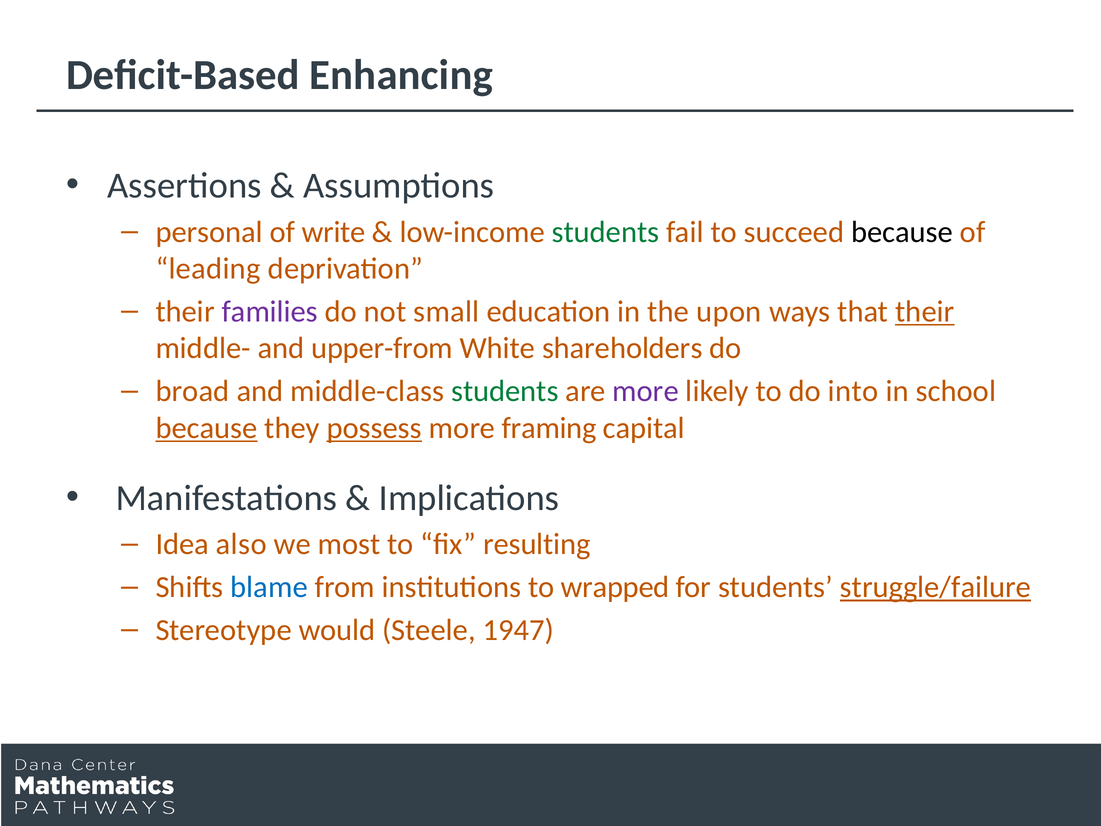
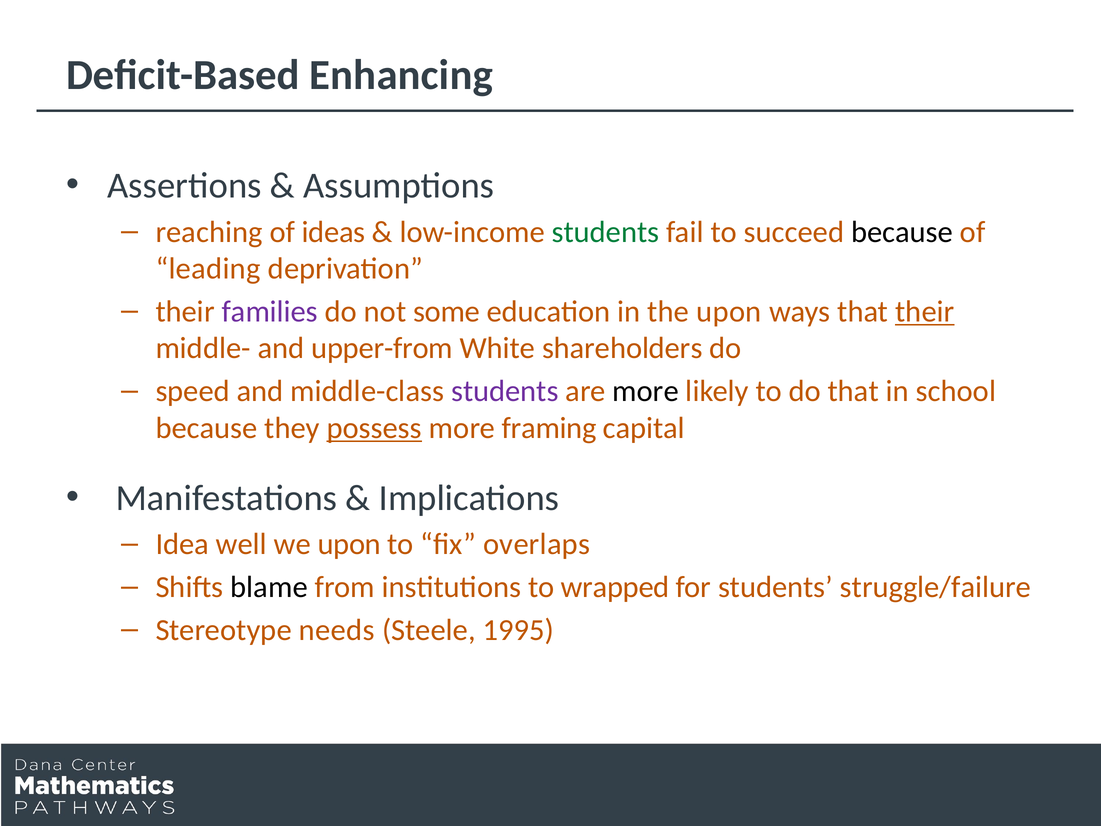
personal: personal -> reaching
write: write -> ideas
small: small -> some
broad: broad -> speed
students at (505, 391) colour: green -> purple
more at (646, 391) colour: purple -> black
do into: into -> that
because at (207, 428) underline: present -> none
also: also -> well
we most: most -> upon
resulting: resulting -> overlaps
blame colour: blue -> black
struggle/failure underline: present -> none
would: would -> needs
1947: 1947 -> 1995
